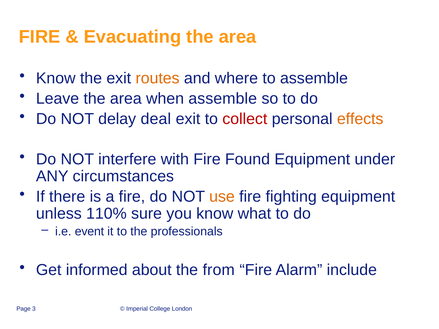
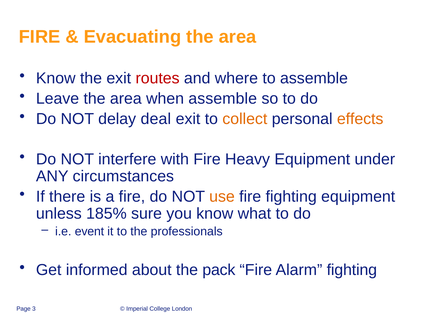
routes colour: orange -> red
collect colour: red -> orange
Found: Found -> Heavy
110%: 110% -> 185%
from: from -> pack
Alarm include: include -> fighting
